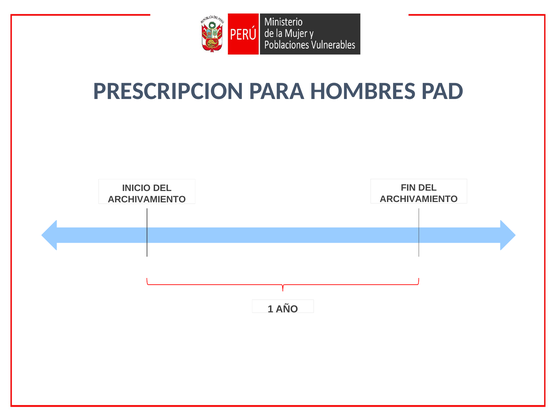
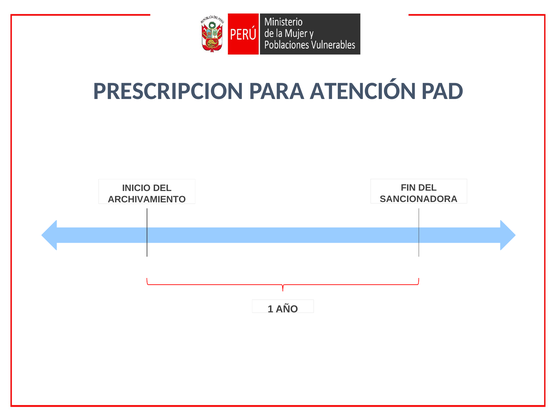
HOMBRES: HOMBRES -> ATENCIÓN
ARCHIVAMIENTO at (419, 199): ARCHIVAMIENTO -> SANCIONADORA
